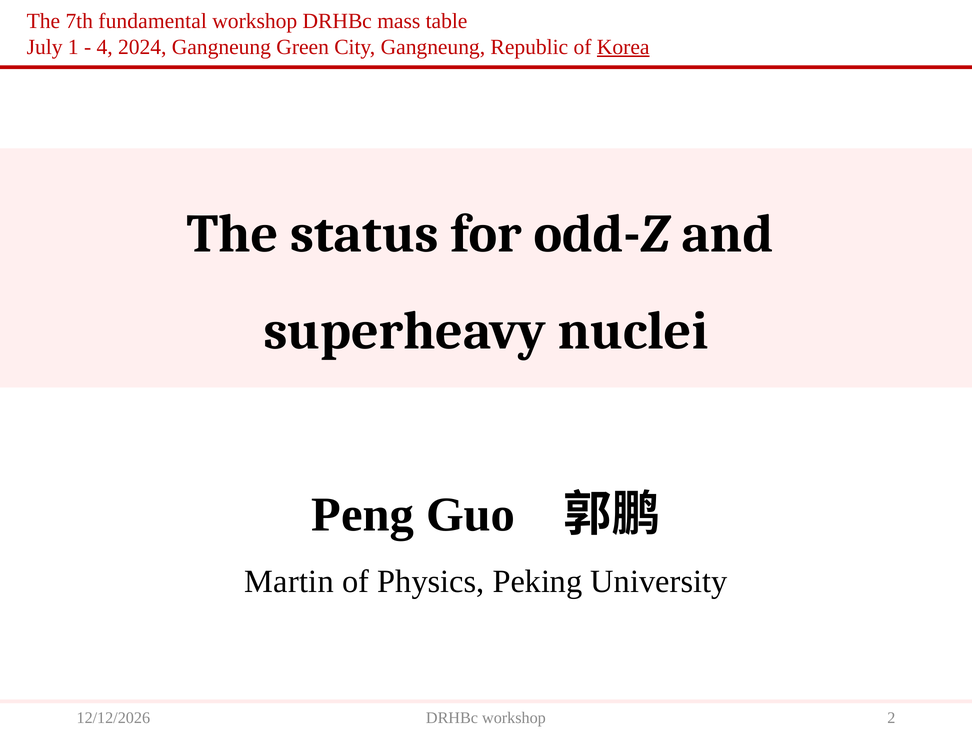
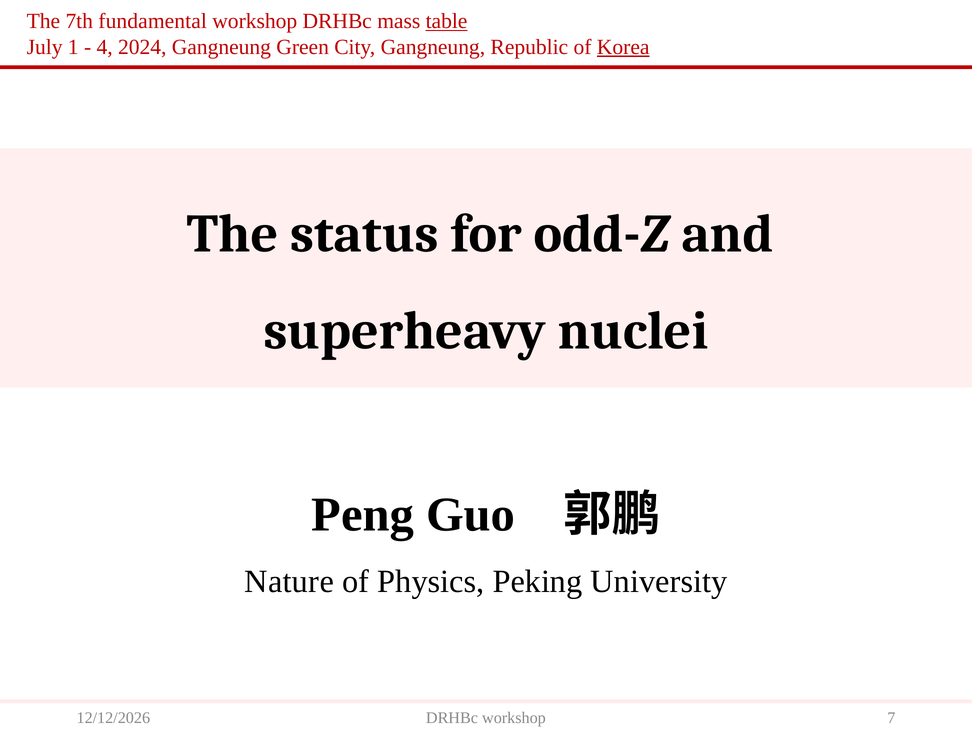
table underline: none -> present
Martin: Martin -> Nature
2: 2 -> 7
